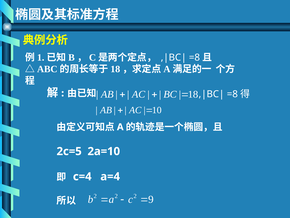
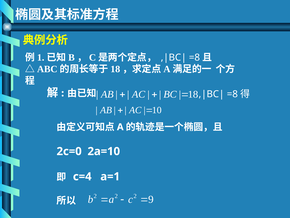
2c=5: 2c=5 -> 2c=0
a=4: a=4 -> a=1
